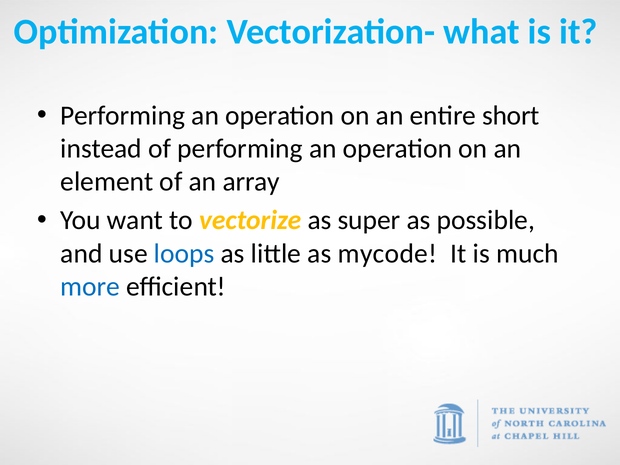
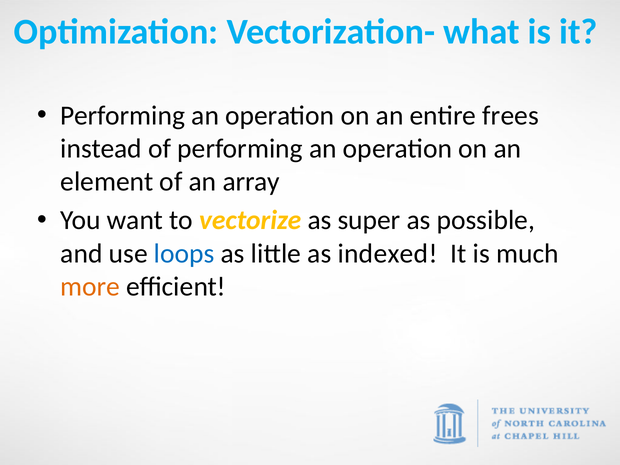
short: short -> frees
mycode: mycode -> indexed
more colour: blue -> orange
